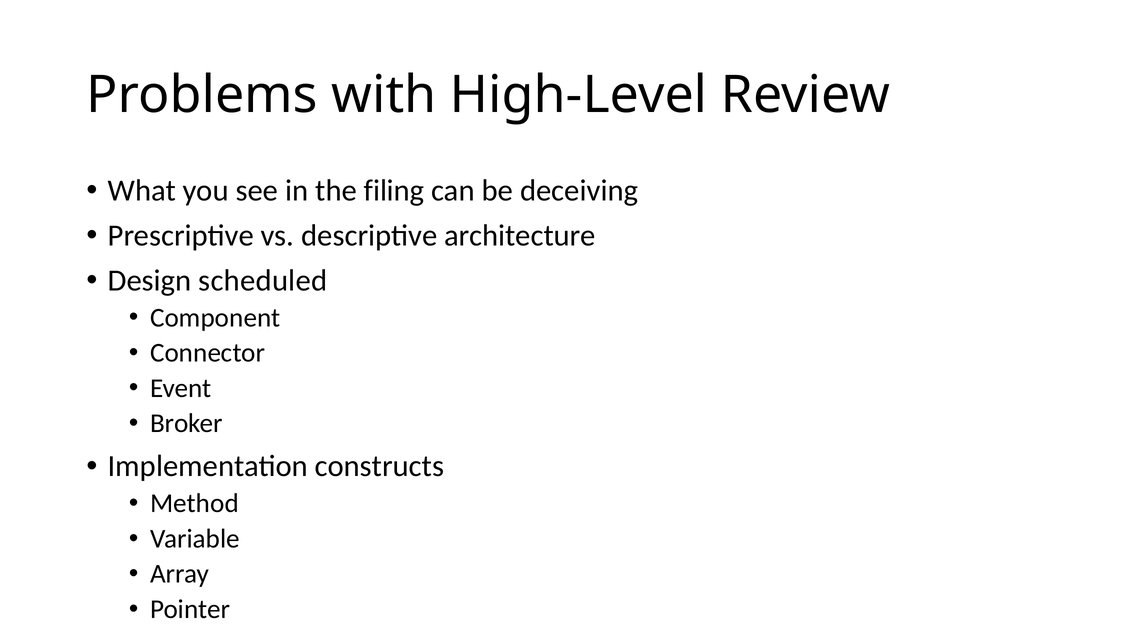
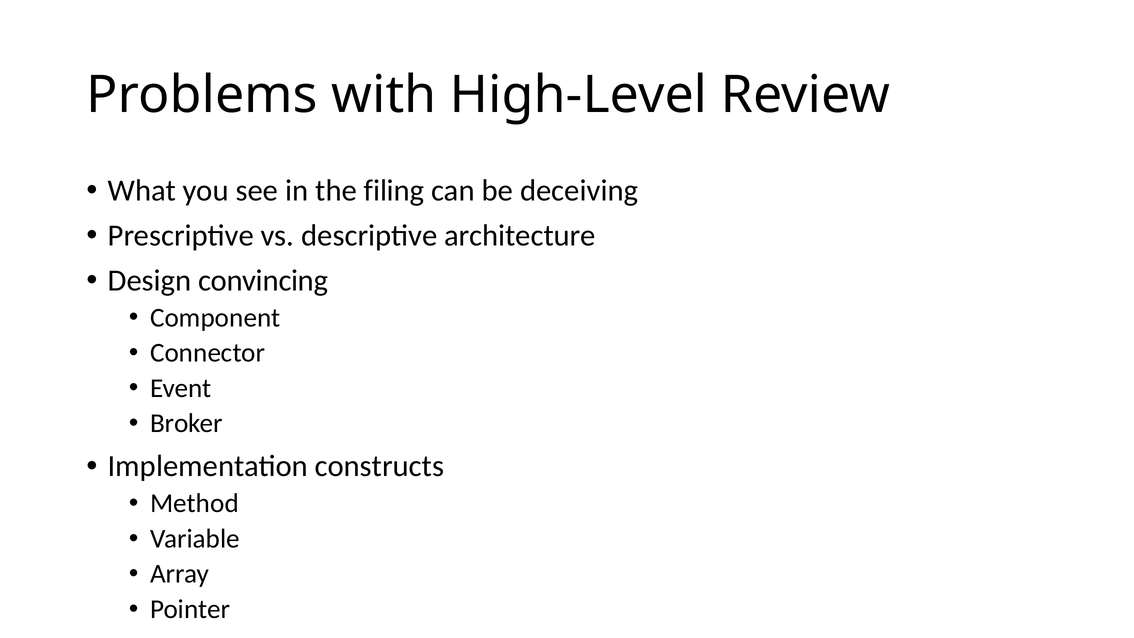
scheduled: scheduled -> convincing
